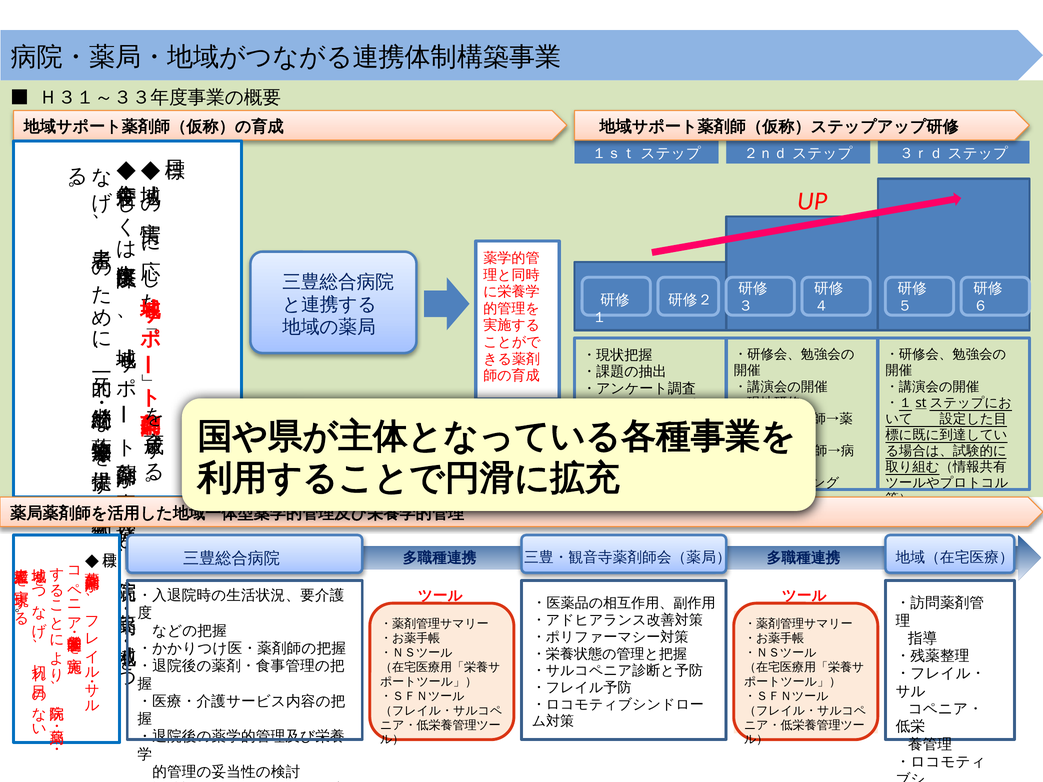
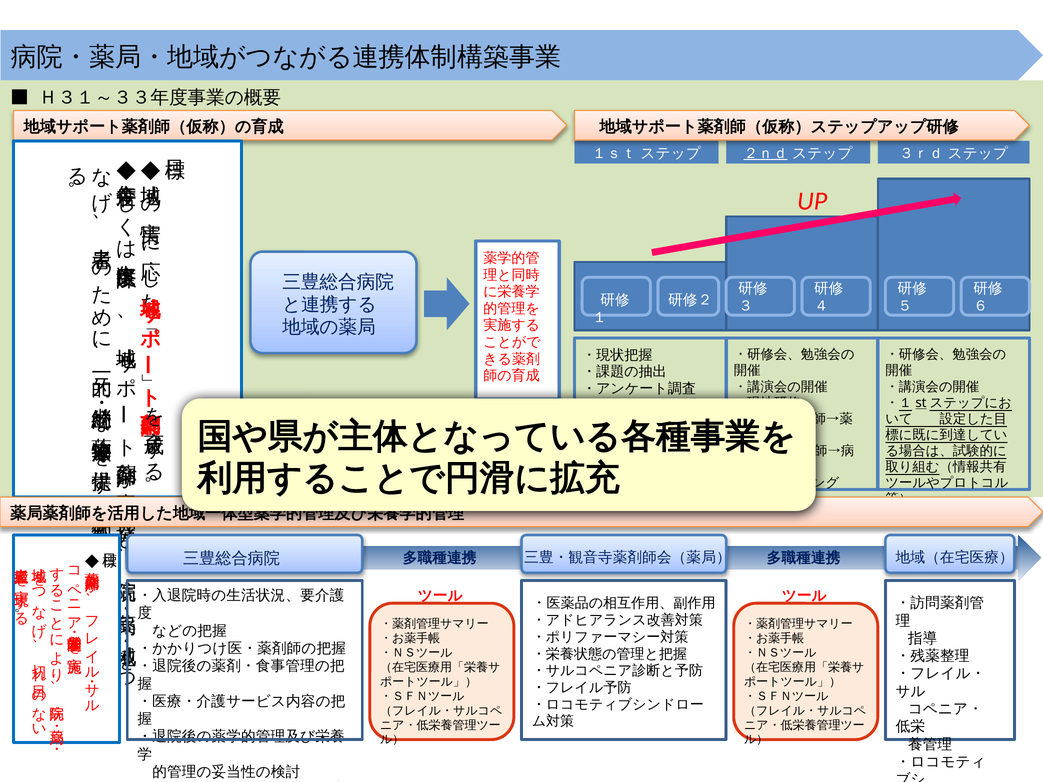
２ｎｄ underline: none -> present
